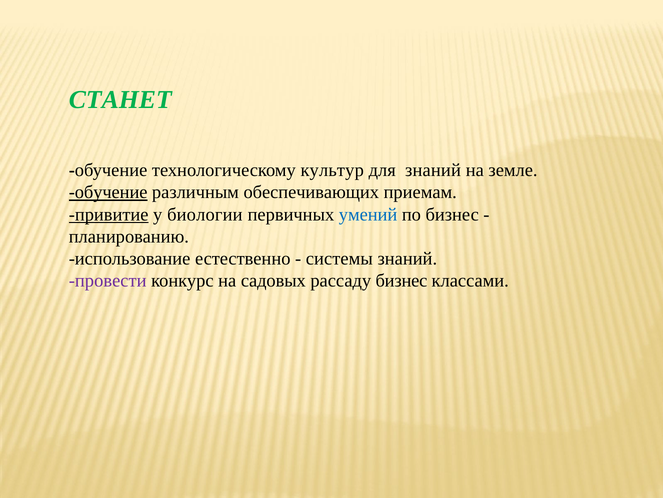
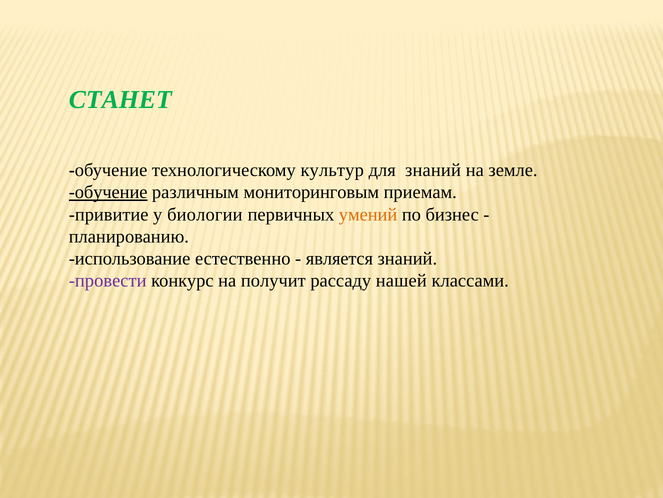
обеспечивающих: обеспечивающих -> мониторинговым
привитие underline: present -> none
умений colour: blue -> orange
системы: системы -> является
садовых: садовых -> получит
рассаду бизнес: бизнес -> нашей
